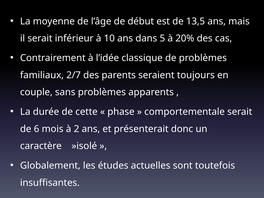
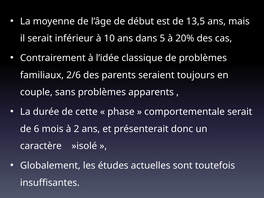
2/7: 2/7 -> 2/6
